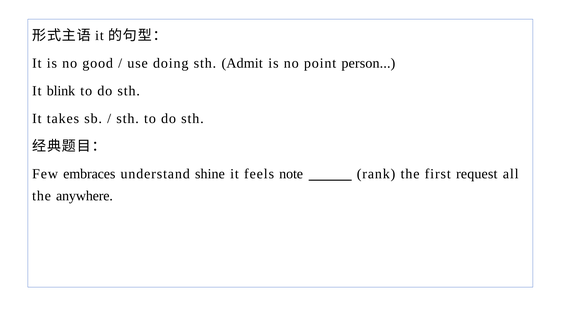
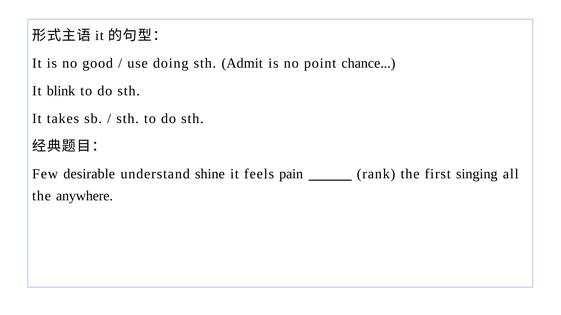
person: person -> chance
embraces: embraces -> desirable
note: note -> pain
request: request -> singing
